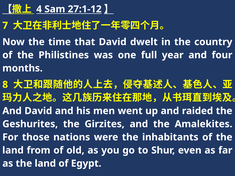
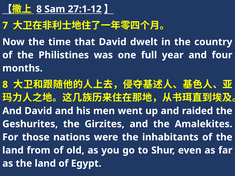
4 at (39, 9): 4 -> 8
